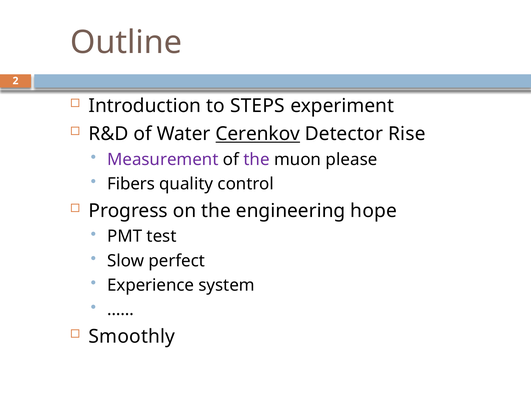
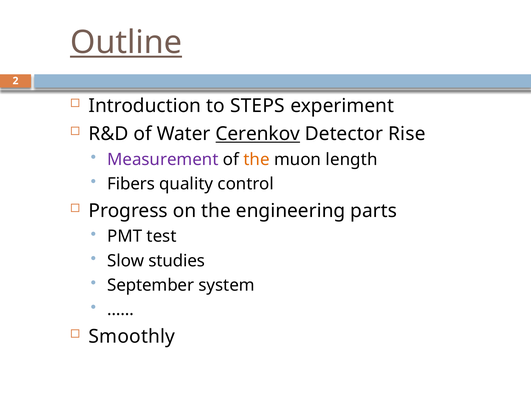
Outline underline: none -> present
the at (257, 160) colour: purple -> orange
please: please -> length
hope: hope -> parts
perfect: perfect -> studies
Experience: Experience -> September
